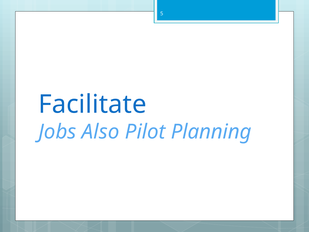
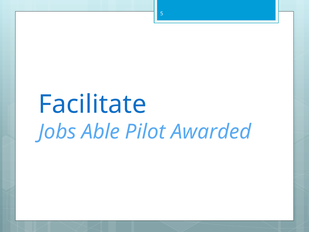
Also: Also -> Able
Planning: Planning -> Awarded
